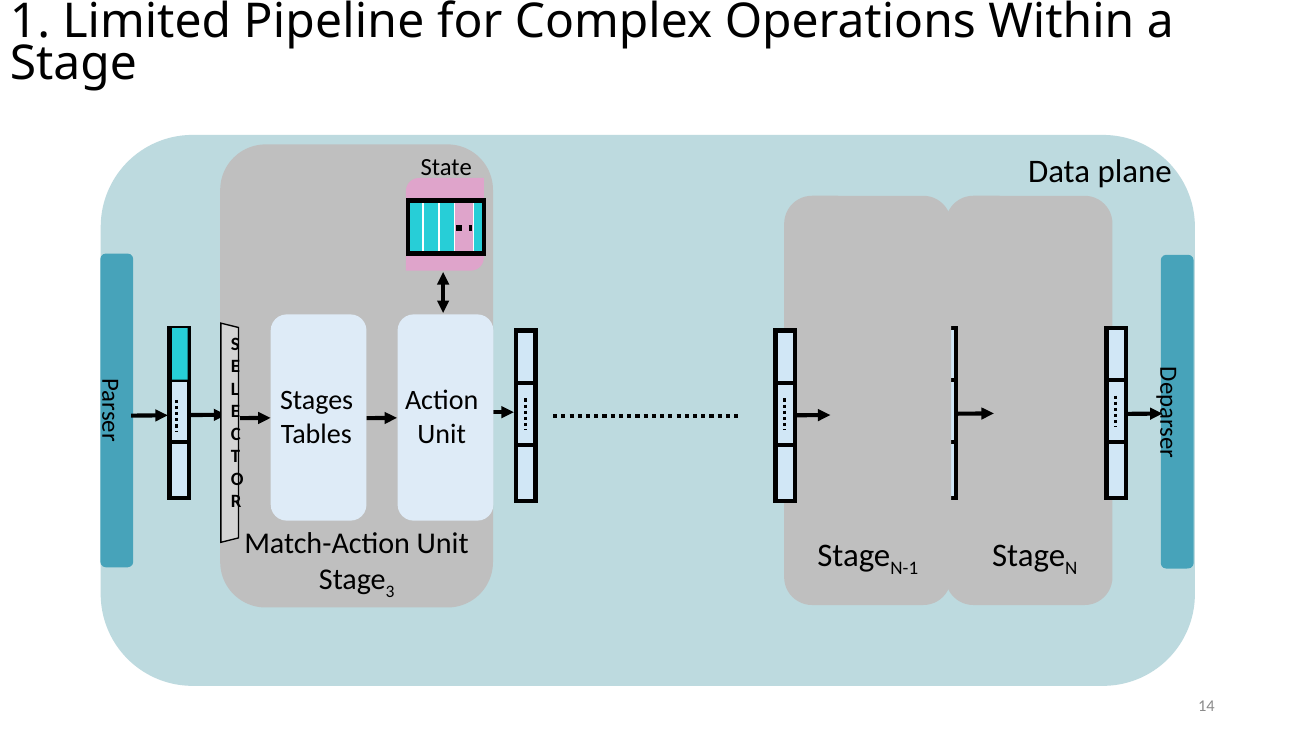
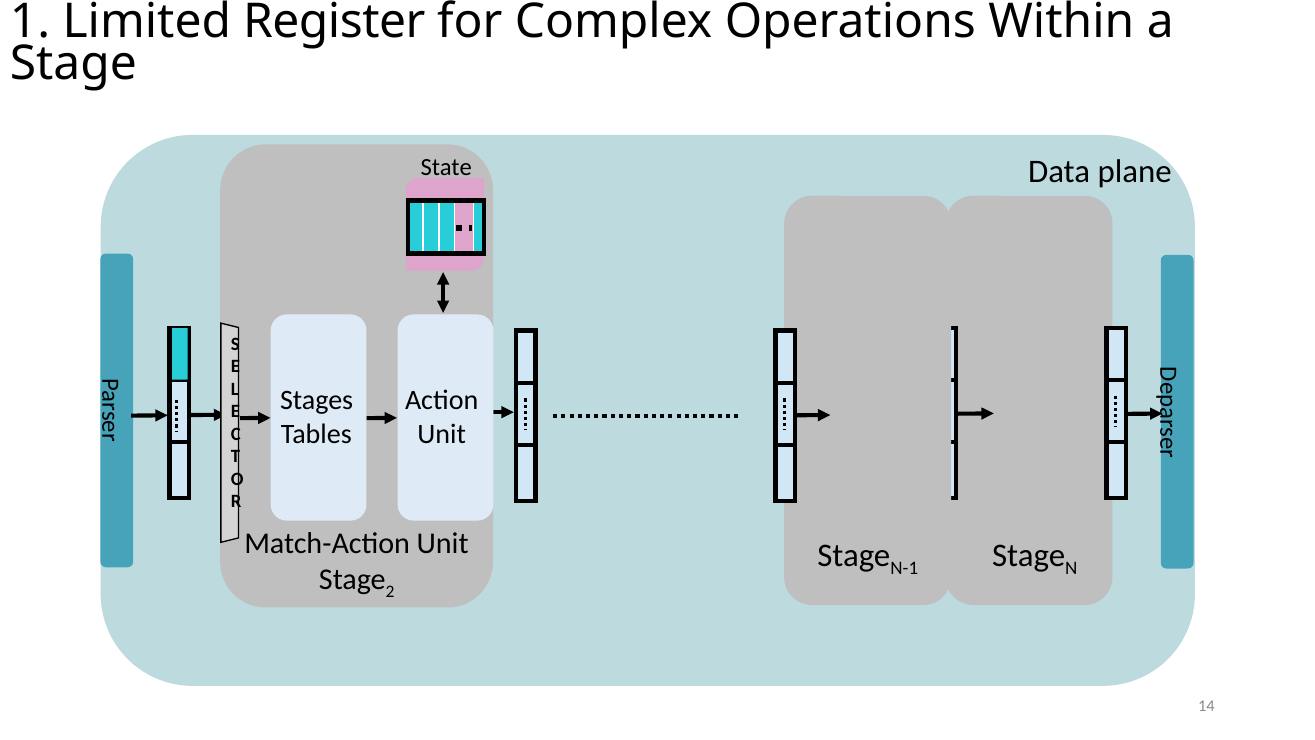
Pipeline: Pipeline -> Register
3 at (390, 591): 3 -> 2
